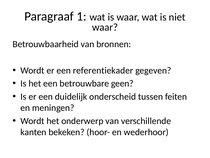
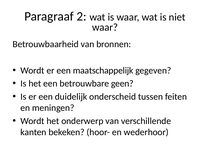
1: 1 -> 2
referentiekader: referentiekader -> maatschappelijk
